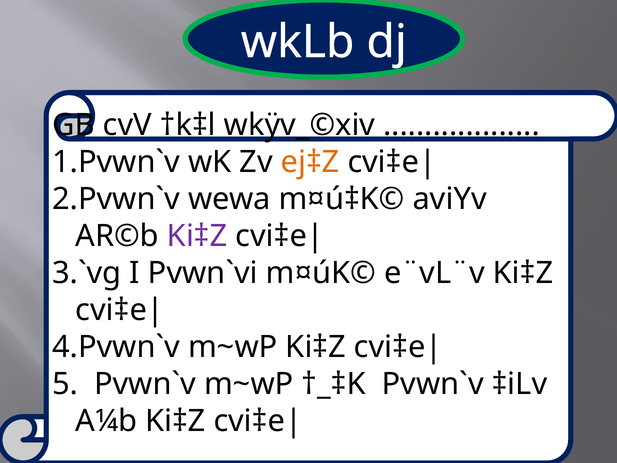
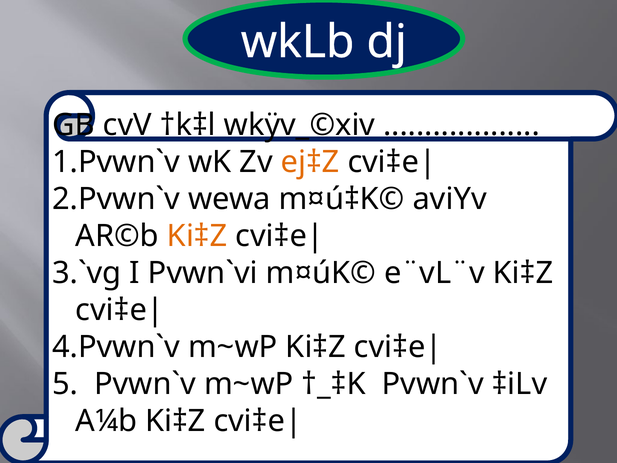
Ki‡Z at (197, 236) colour: purple -> orange
